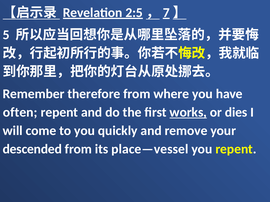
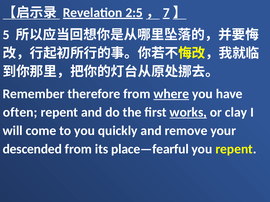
where underline: none -> present
dies: dies -> clay
place—vessel: place—vessel -> place—fearful
